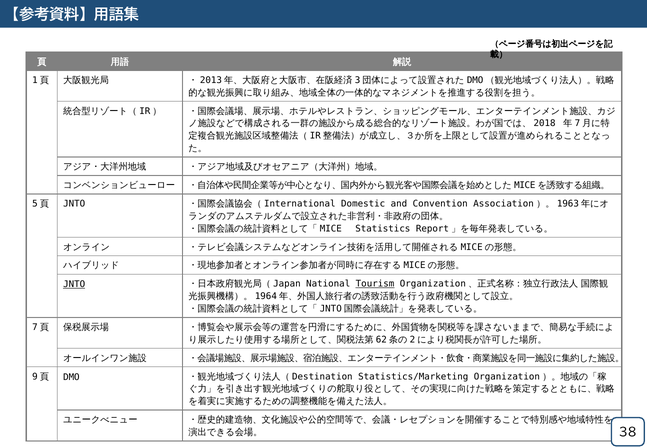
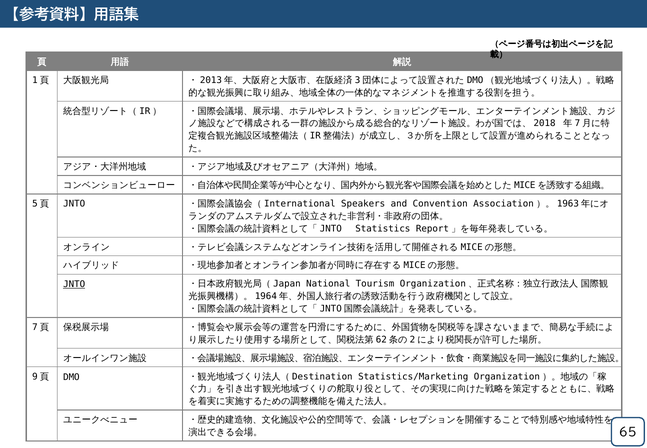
Domestic: Domestic -> Speakers
MICE at (331, 229): MICE -> JNTO
Tourism underline: present -> none
38: 38 -> 65
